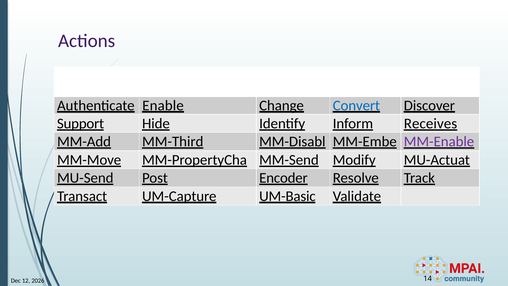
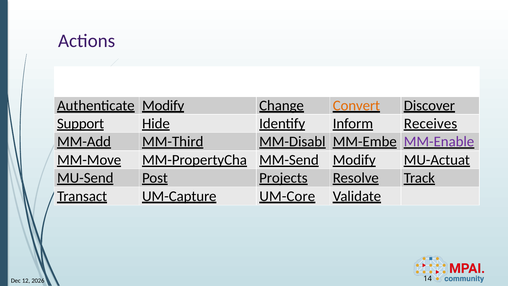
Authenticate Enable: Enable -> Modify
Convert colour: blue -> orange
Encoder: Encoder -> Projects
UM-Basic: UM-Basic -> UM-Core
